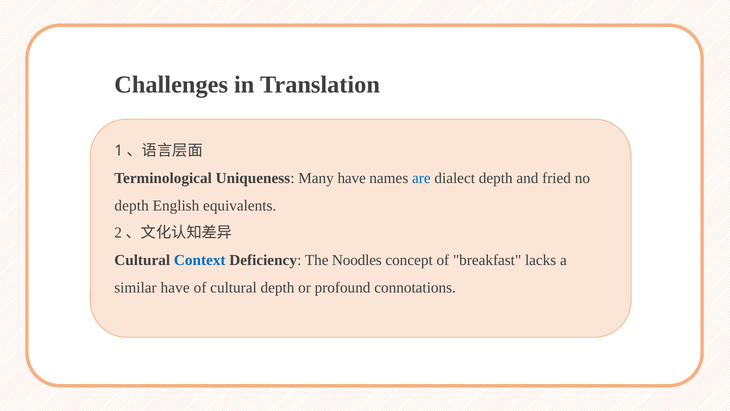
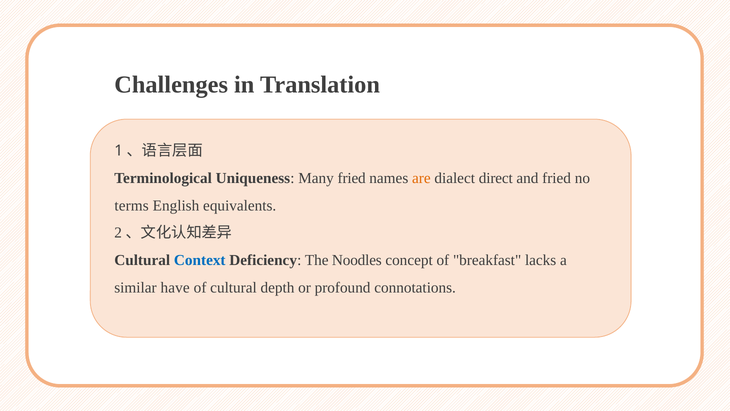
Many have: have -> fried
are colour: blue -> orange
dialect depth: depth -> direct
depth at (132, 205): depth -> terms
